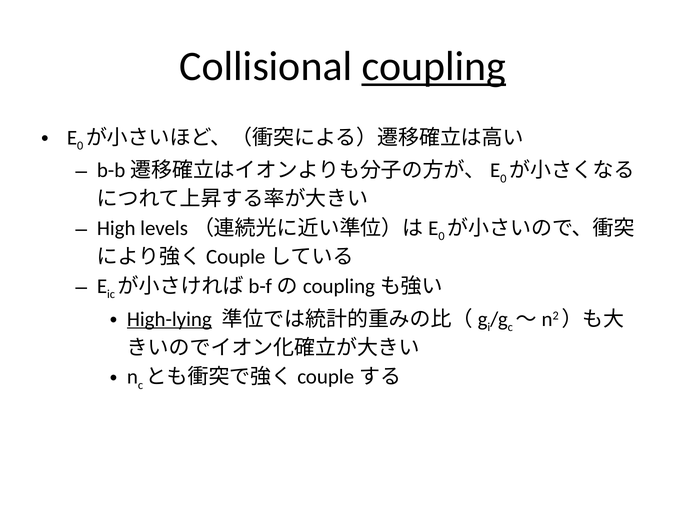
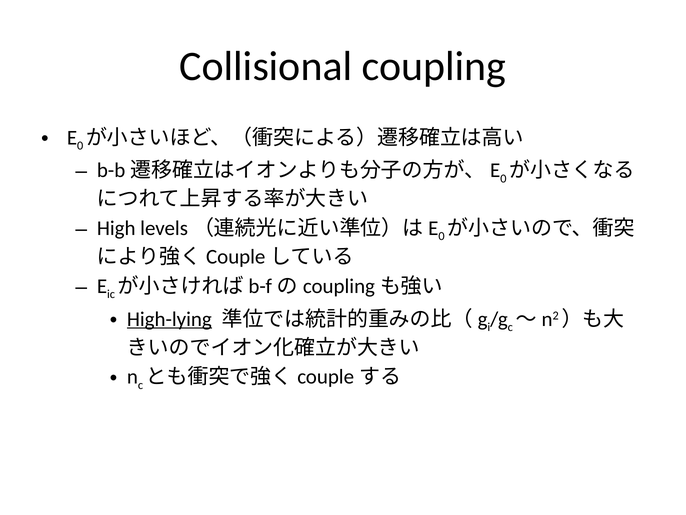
coupling underline: present -> none
